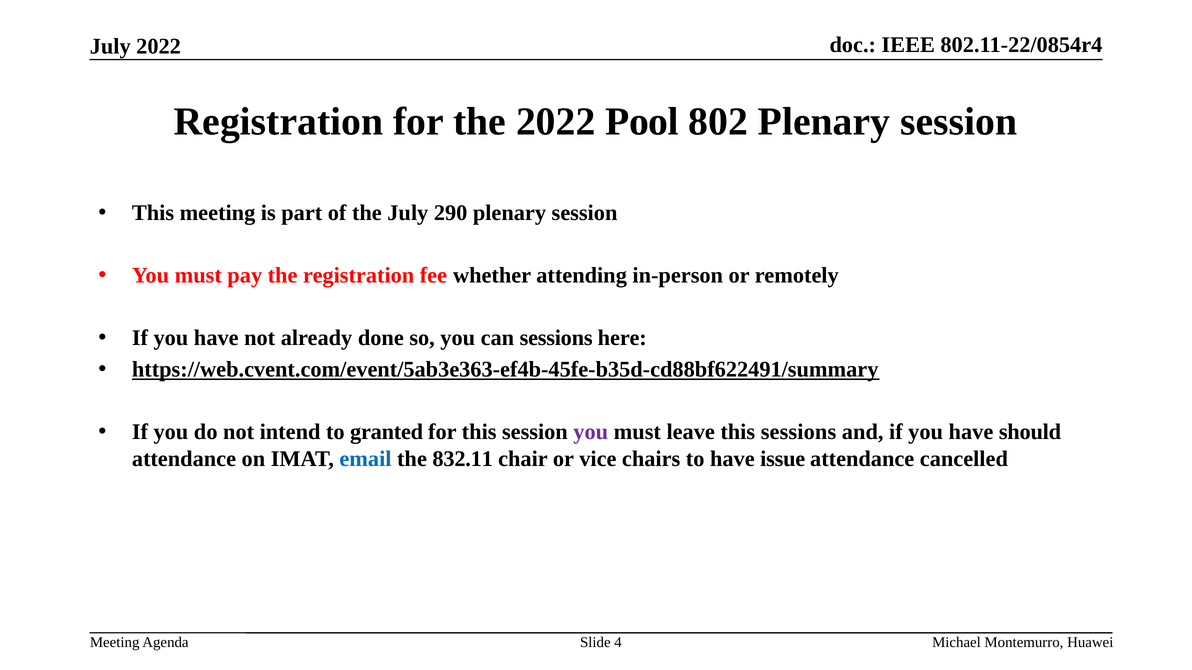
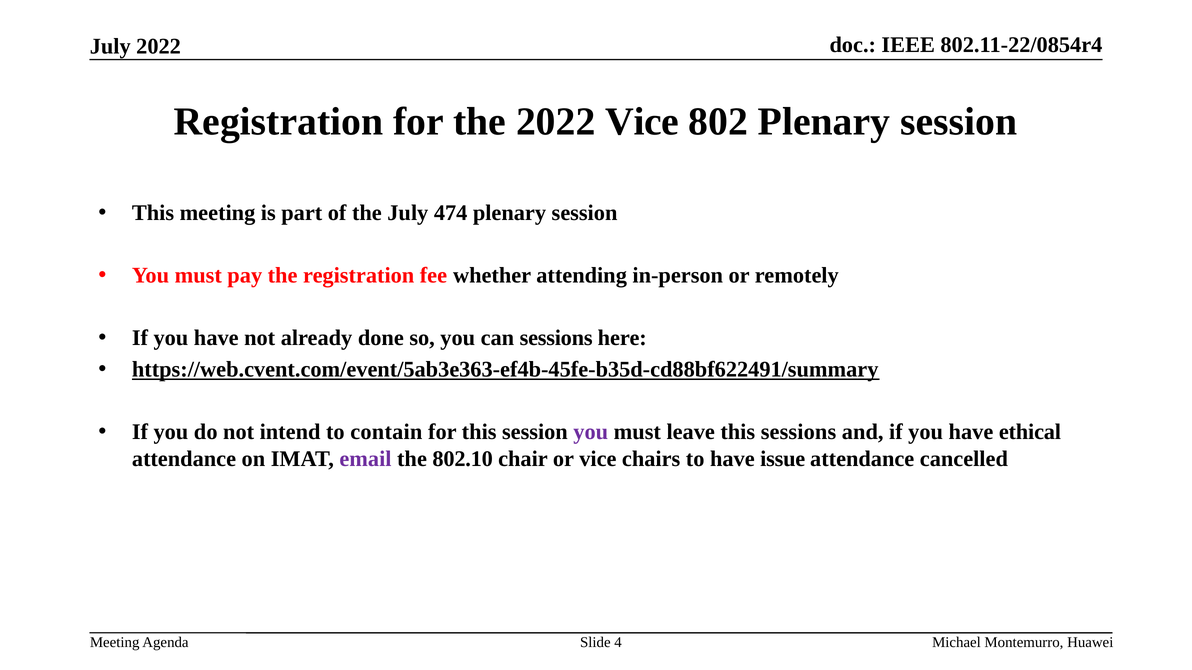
2022 Pool: Pool -> Vice
290: 290 -> 474
granted: granted -> contain
should: should -> ethical
email colour: blue -> purple
832.11: 832.11 -> 802.10
